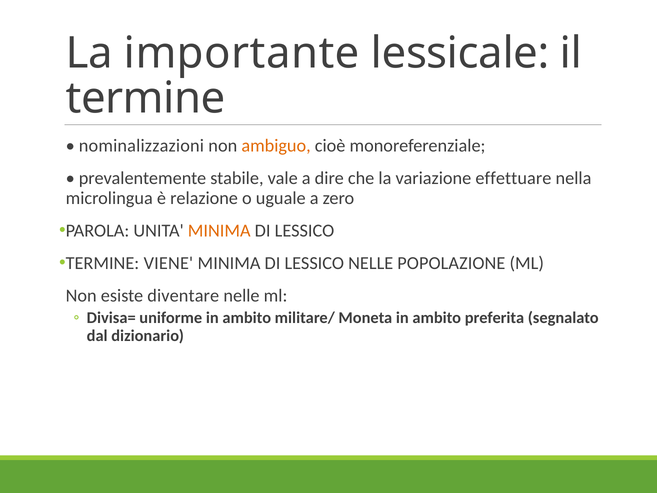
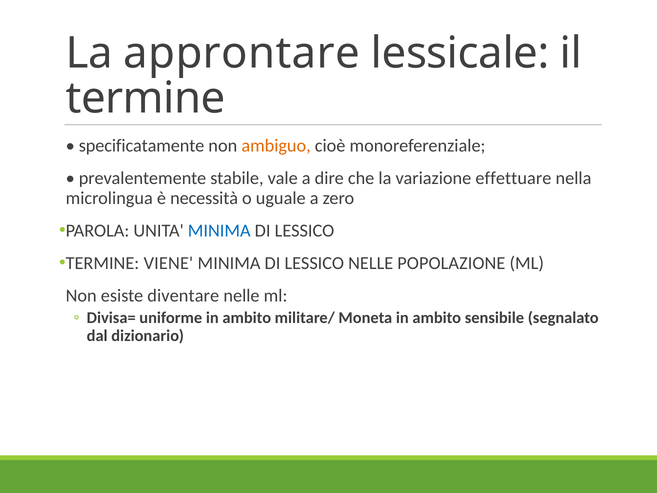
importante: importante -> approntare
nominalizzazioni: nominalizzazioni -> specificatamente
relazione: relazione -> necessità
MINIMA at (219, 230) colour: orange -> blue
preferita: preferita -> sensibile
